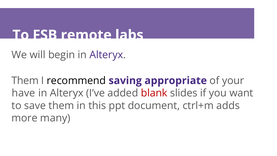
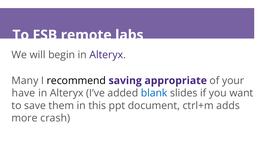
Them at (25, 81): Them -> Many
blank colour: red -> blue
many: many -> crash
